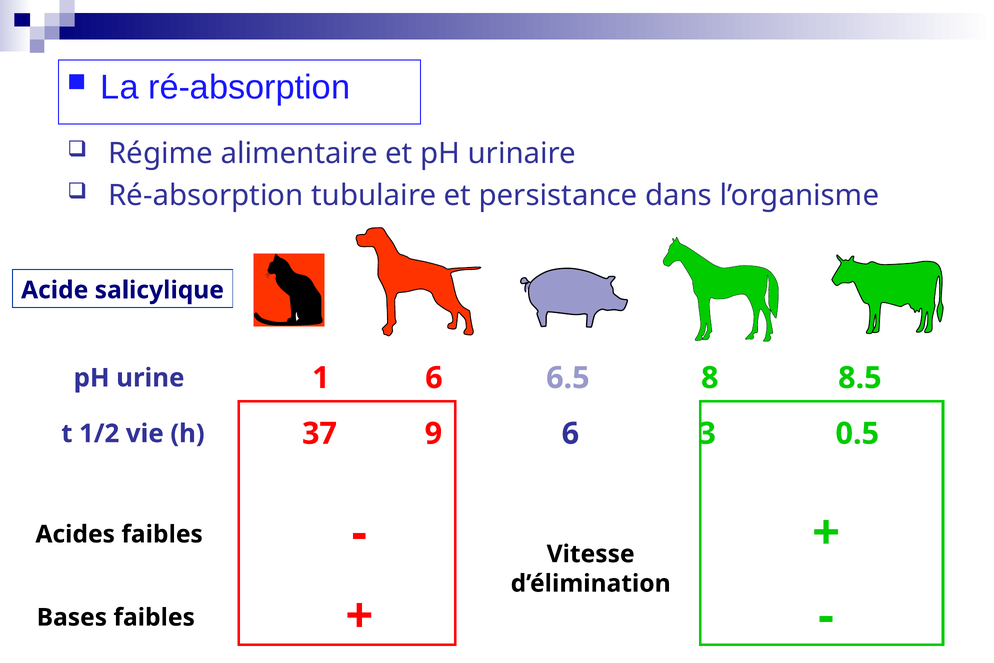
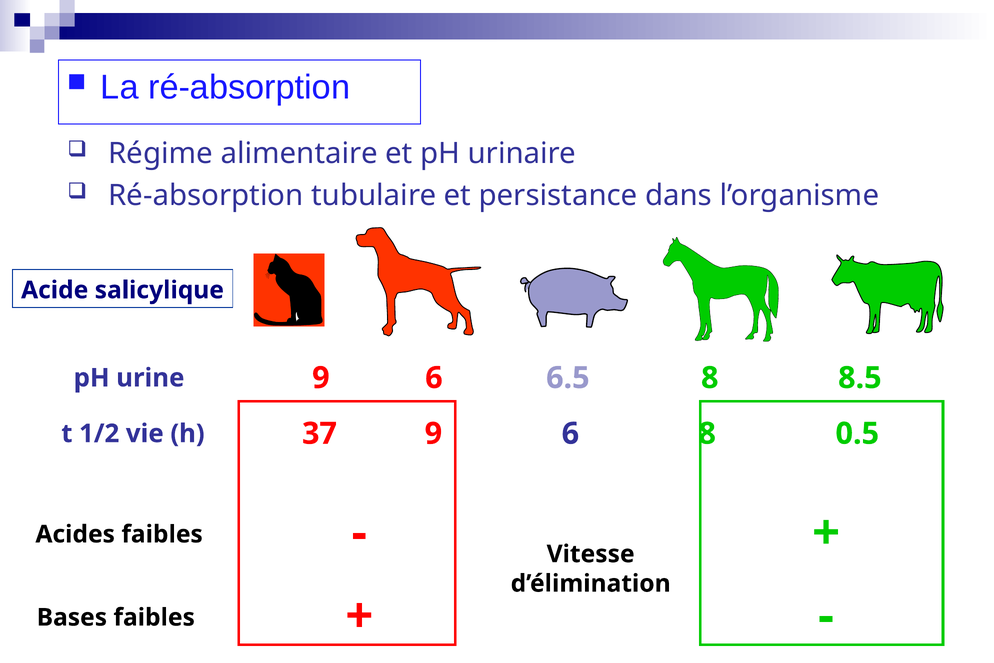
urine 1: 1 -> 9
6 3: 3 -> 8
